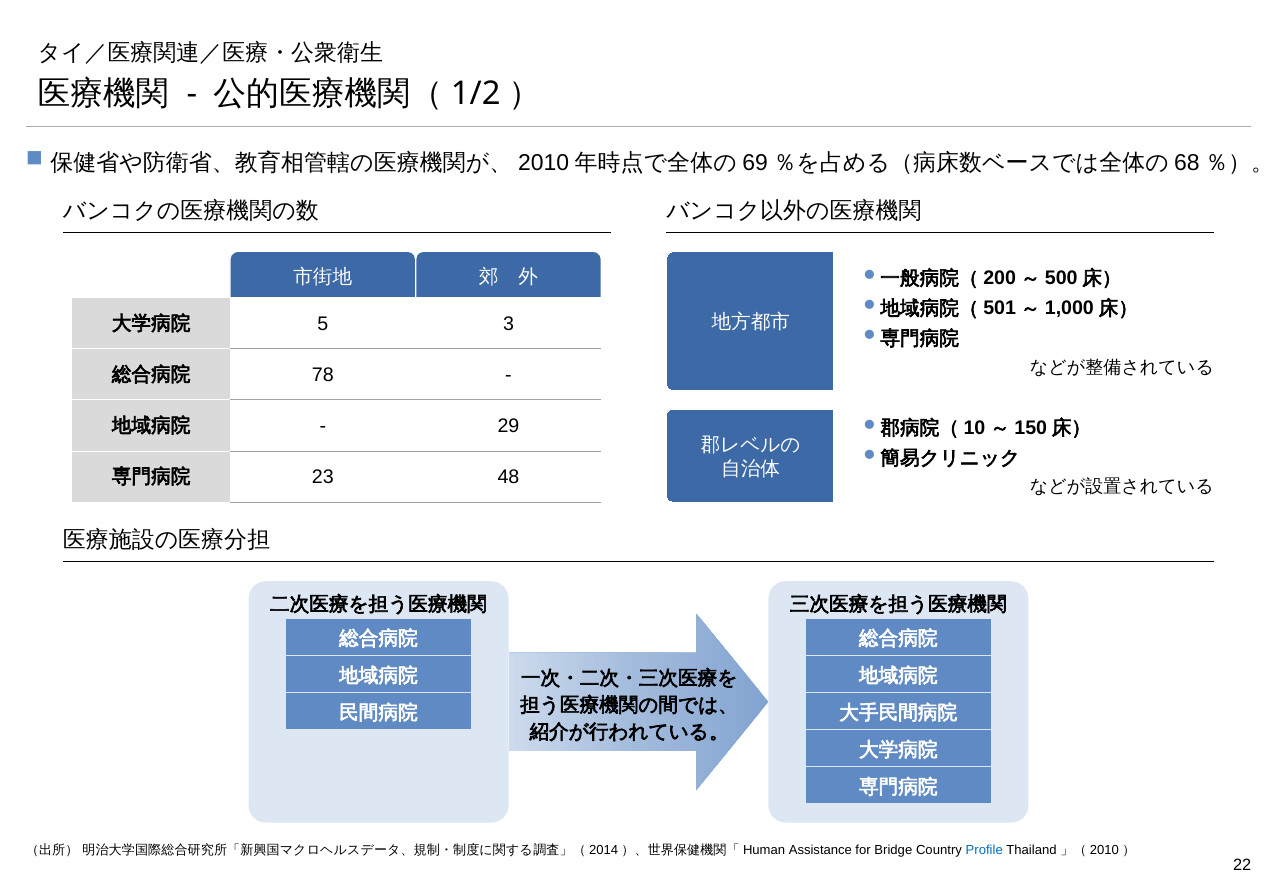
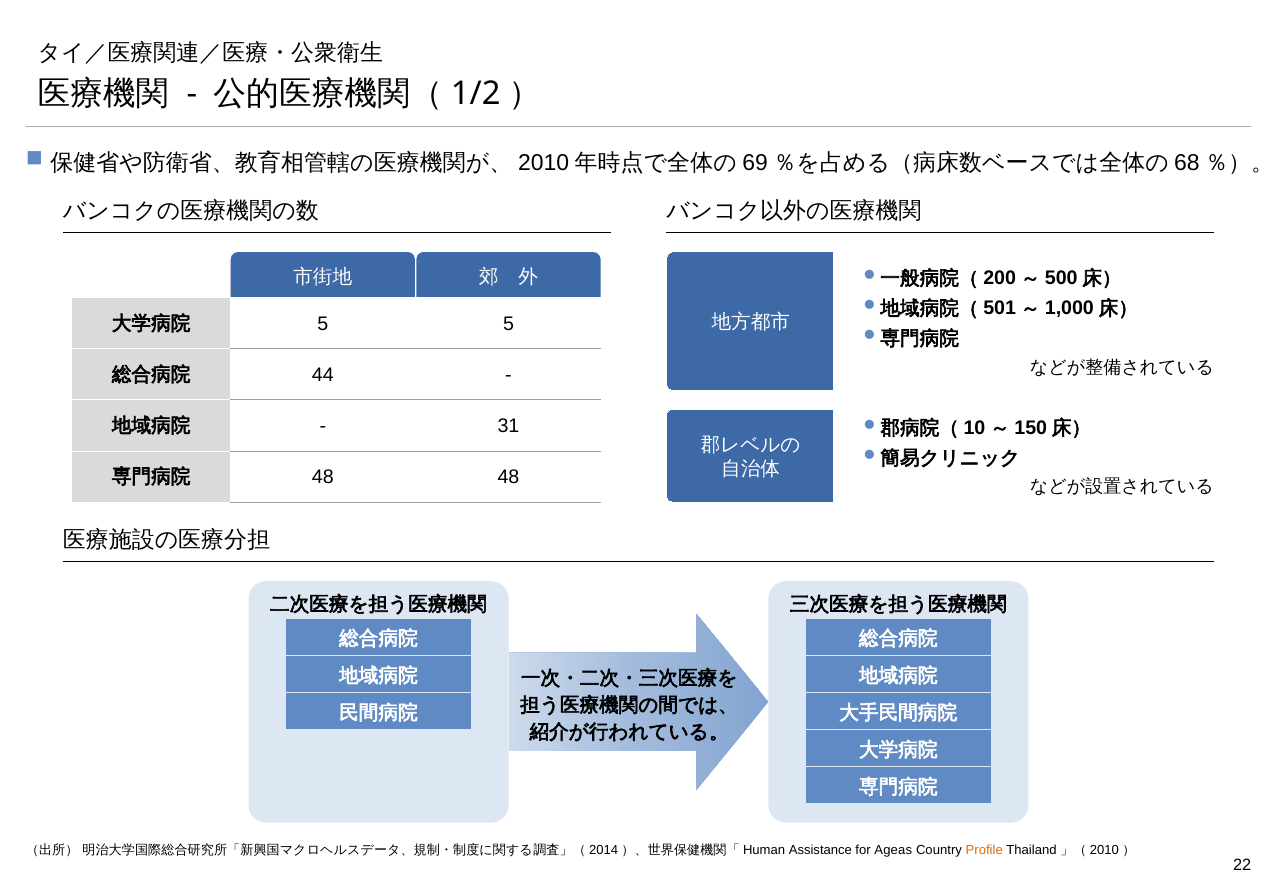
5 3: 3 -> 5
78: 78 -> 44
29: 29 -> 31
23 at (323, 477): 23 -> 48
Bridge: Bridge -> Ageas
Profile colour: blue -> orange
